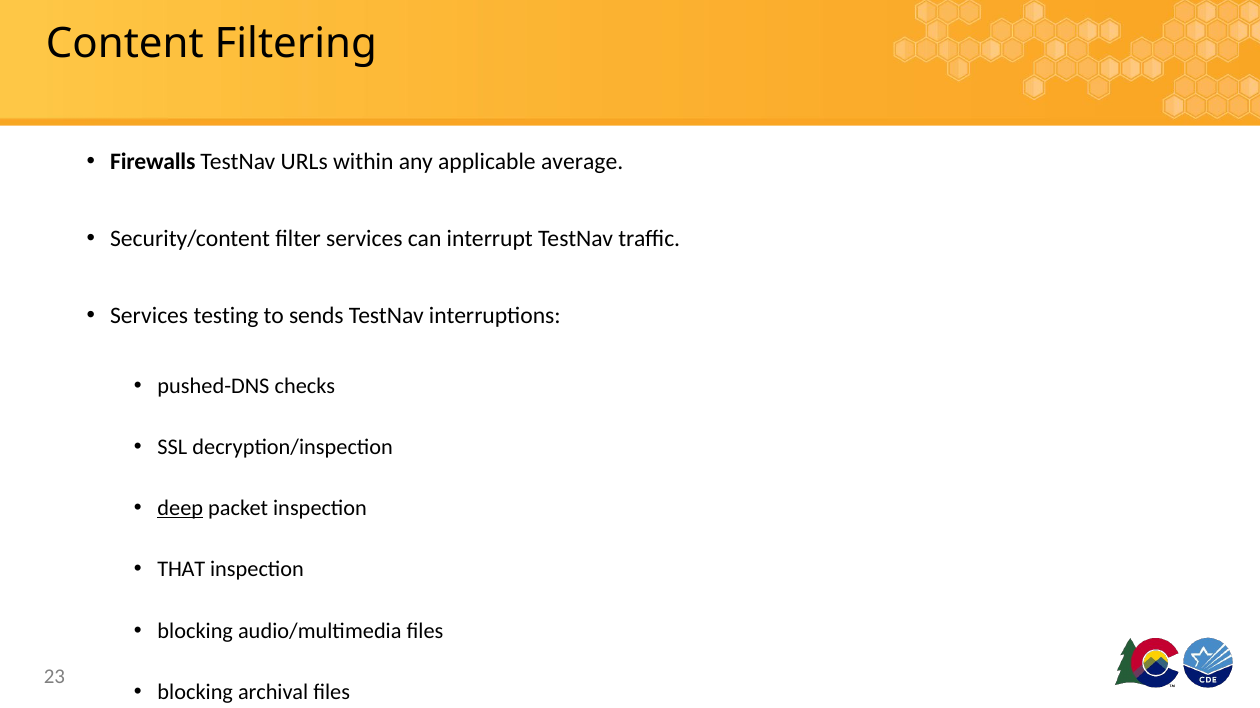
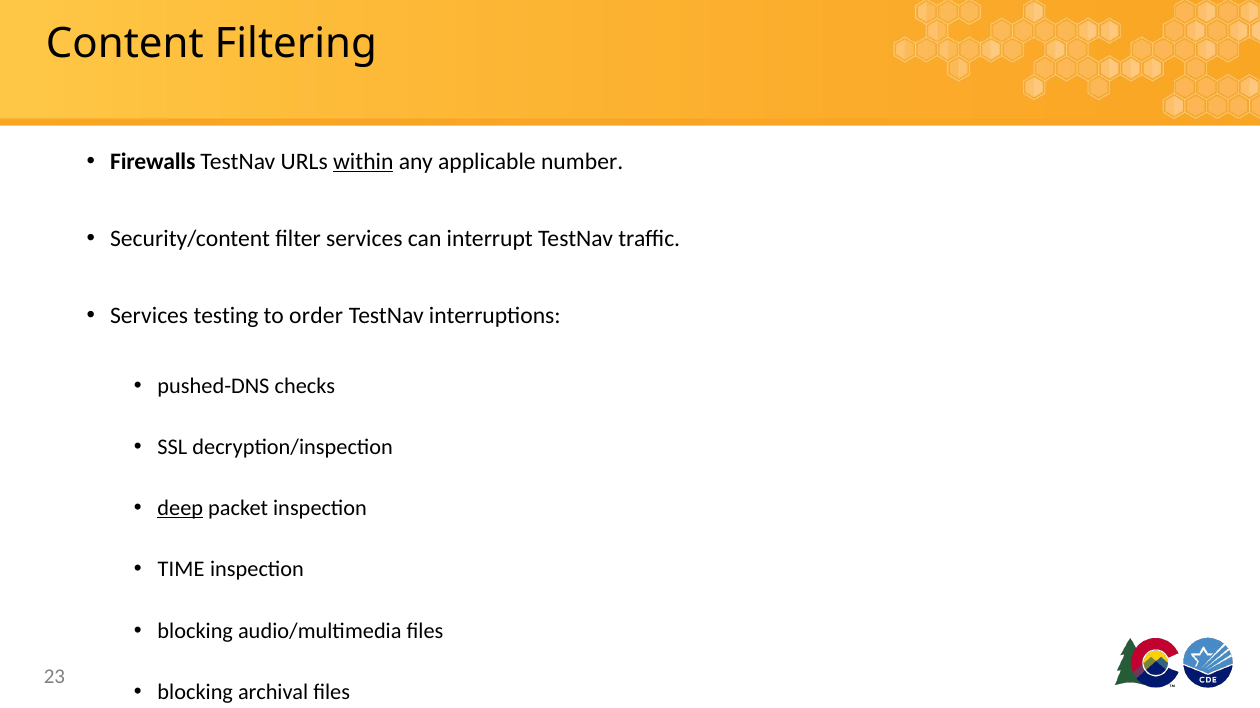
within underline: none -> present
average: average -> number
sends: sends -> order
THAT: THAT -> TIME
